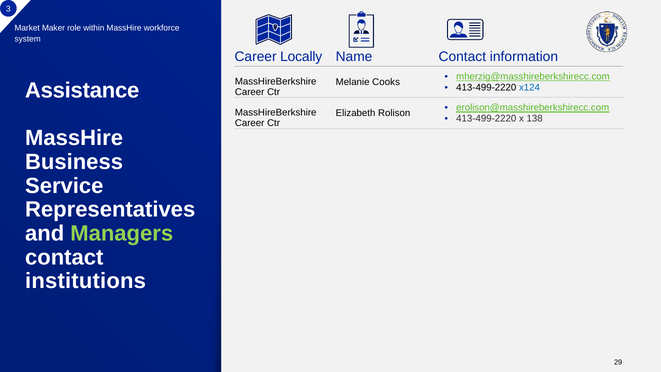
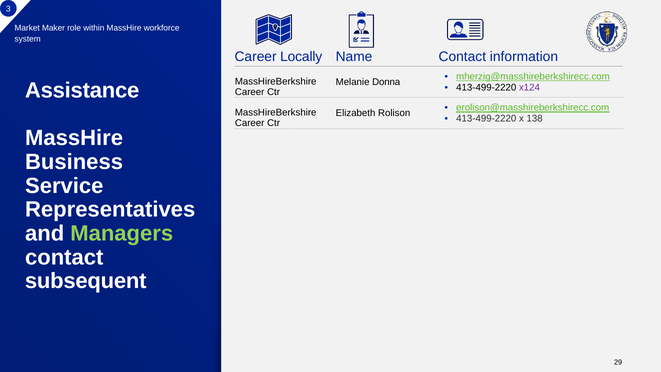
Cooks: Cooks -> Donna
x124 colour: blue -> purple
institutions: institutions -> subsequent
